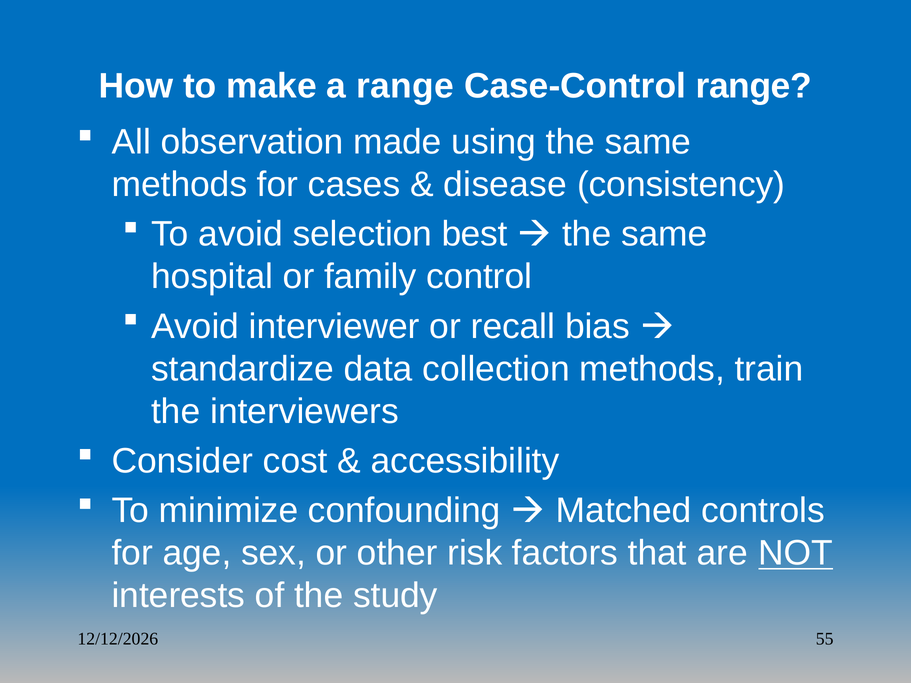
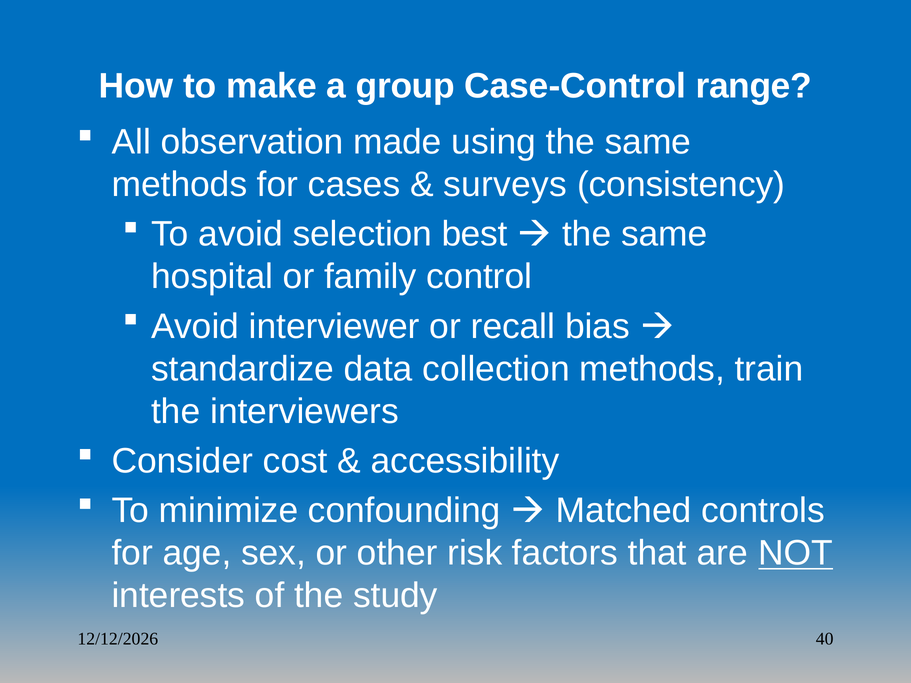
a range: range -> group
disease: disease -> surveys
55: 55 -> 40
